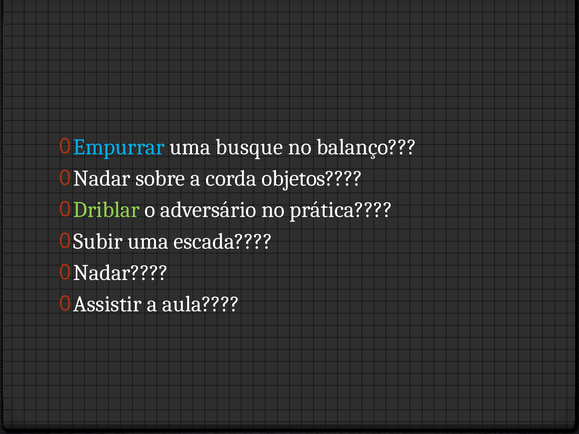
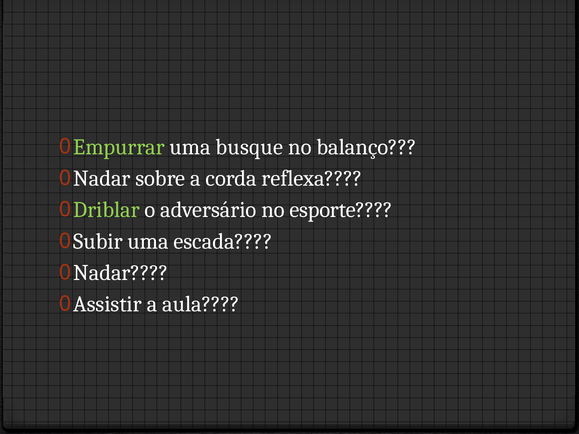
Empurrar colour: light blue -> light green
objetos: objetos -> reflexa
prática: prática -> esporte
